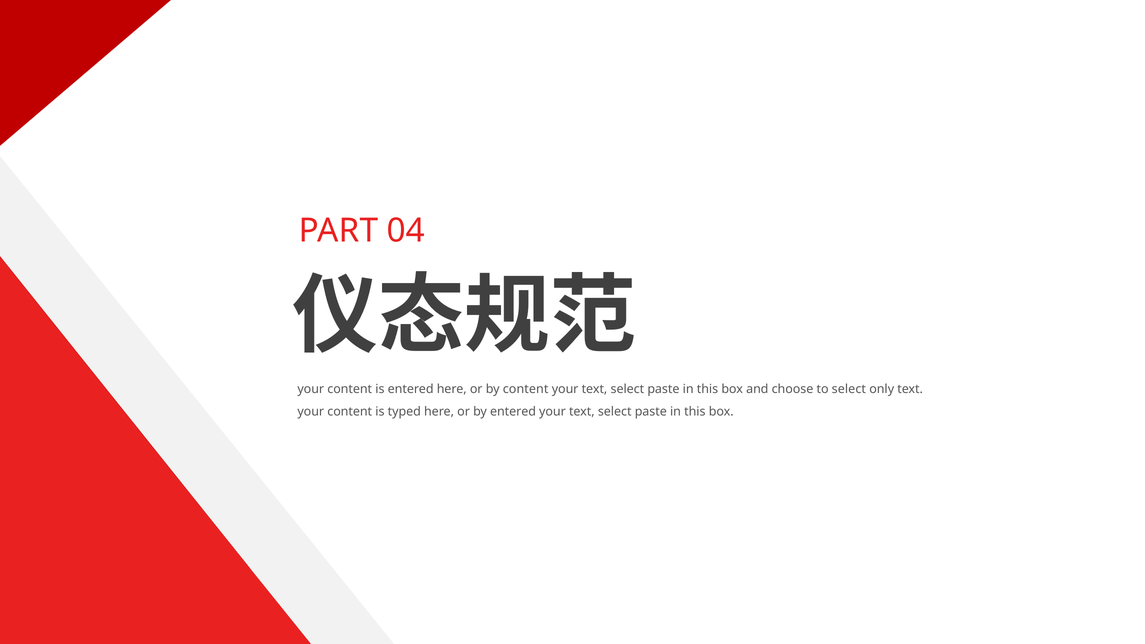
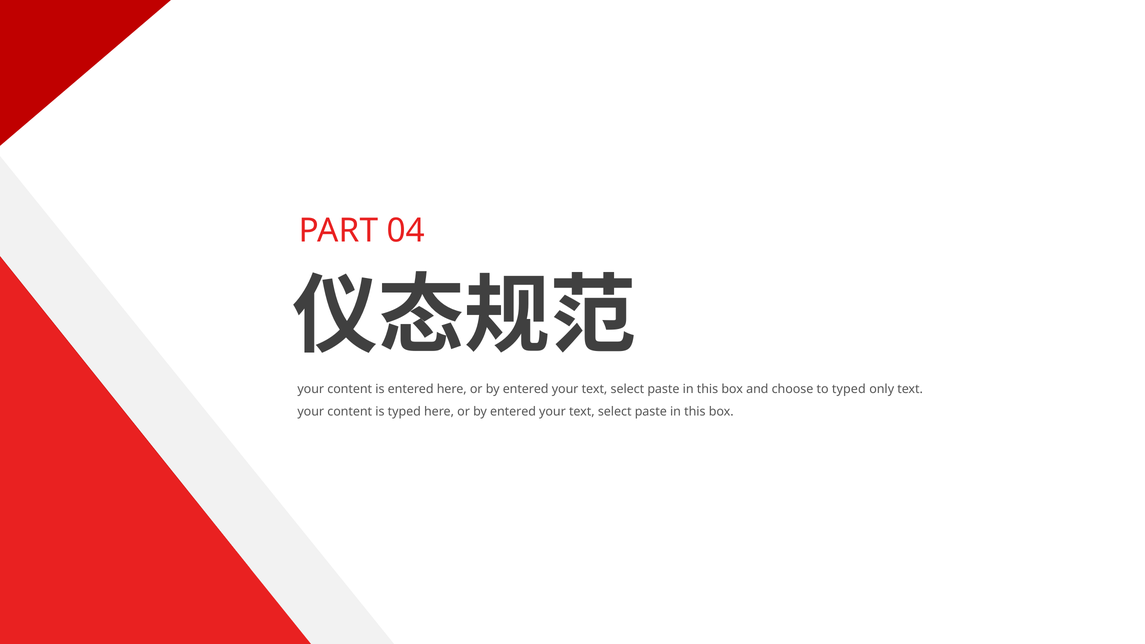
content at (526, 389): content -> entered
to select: select -> typed
